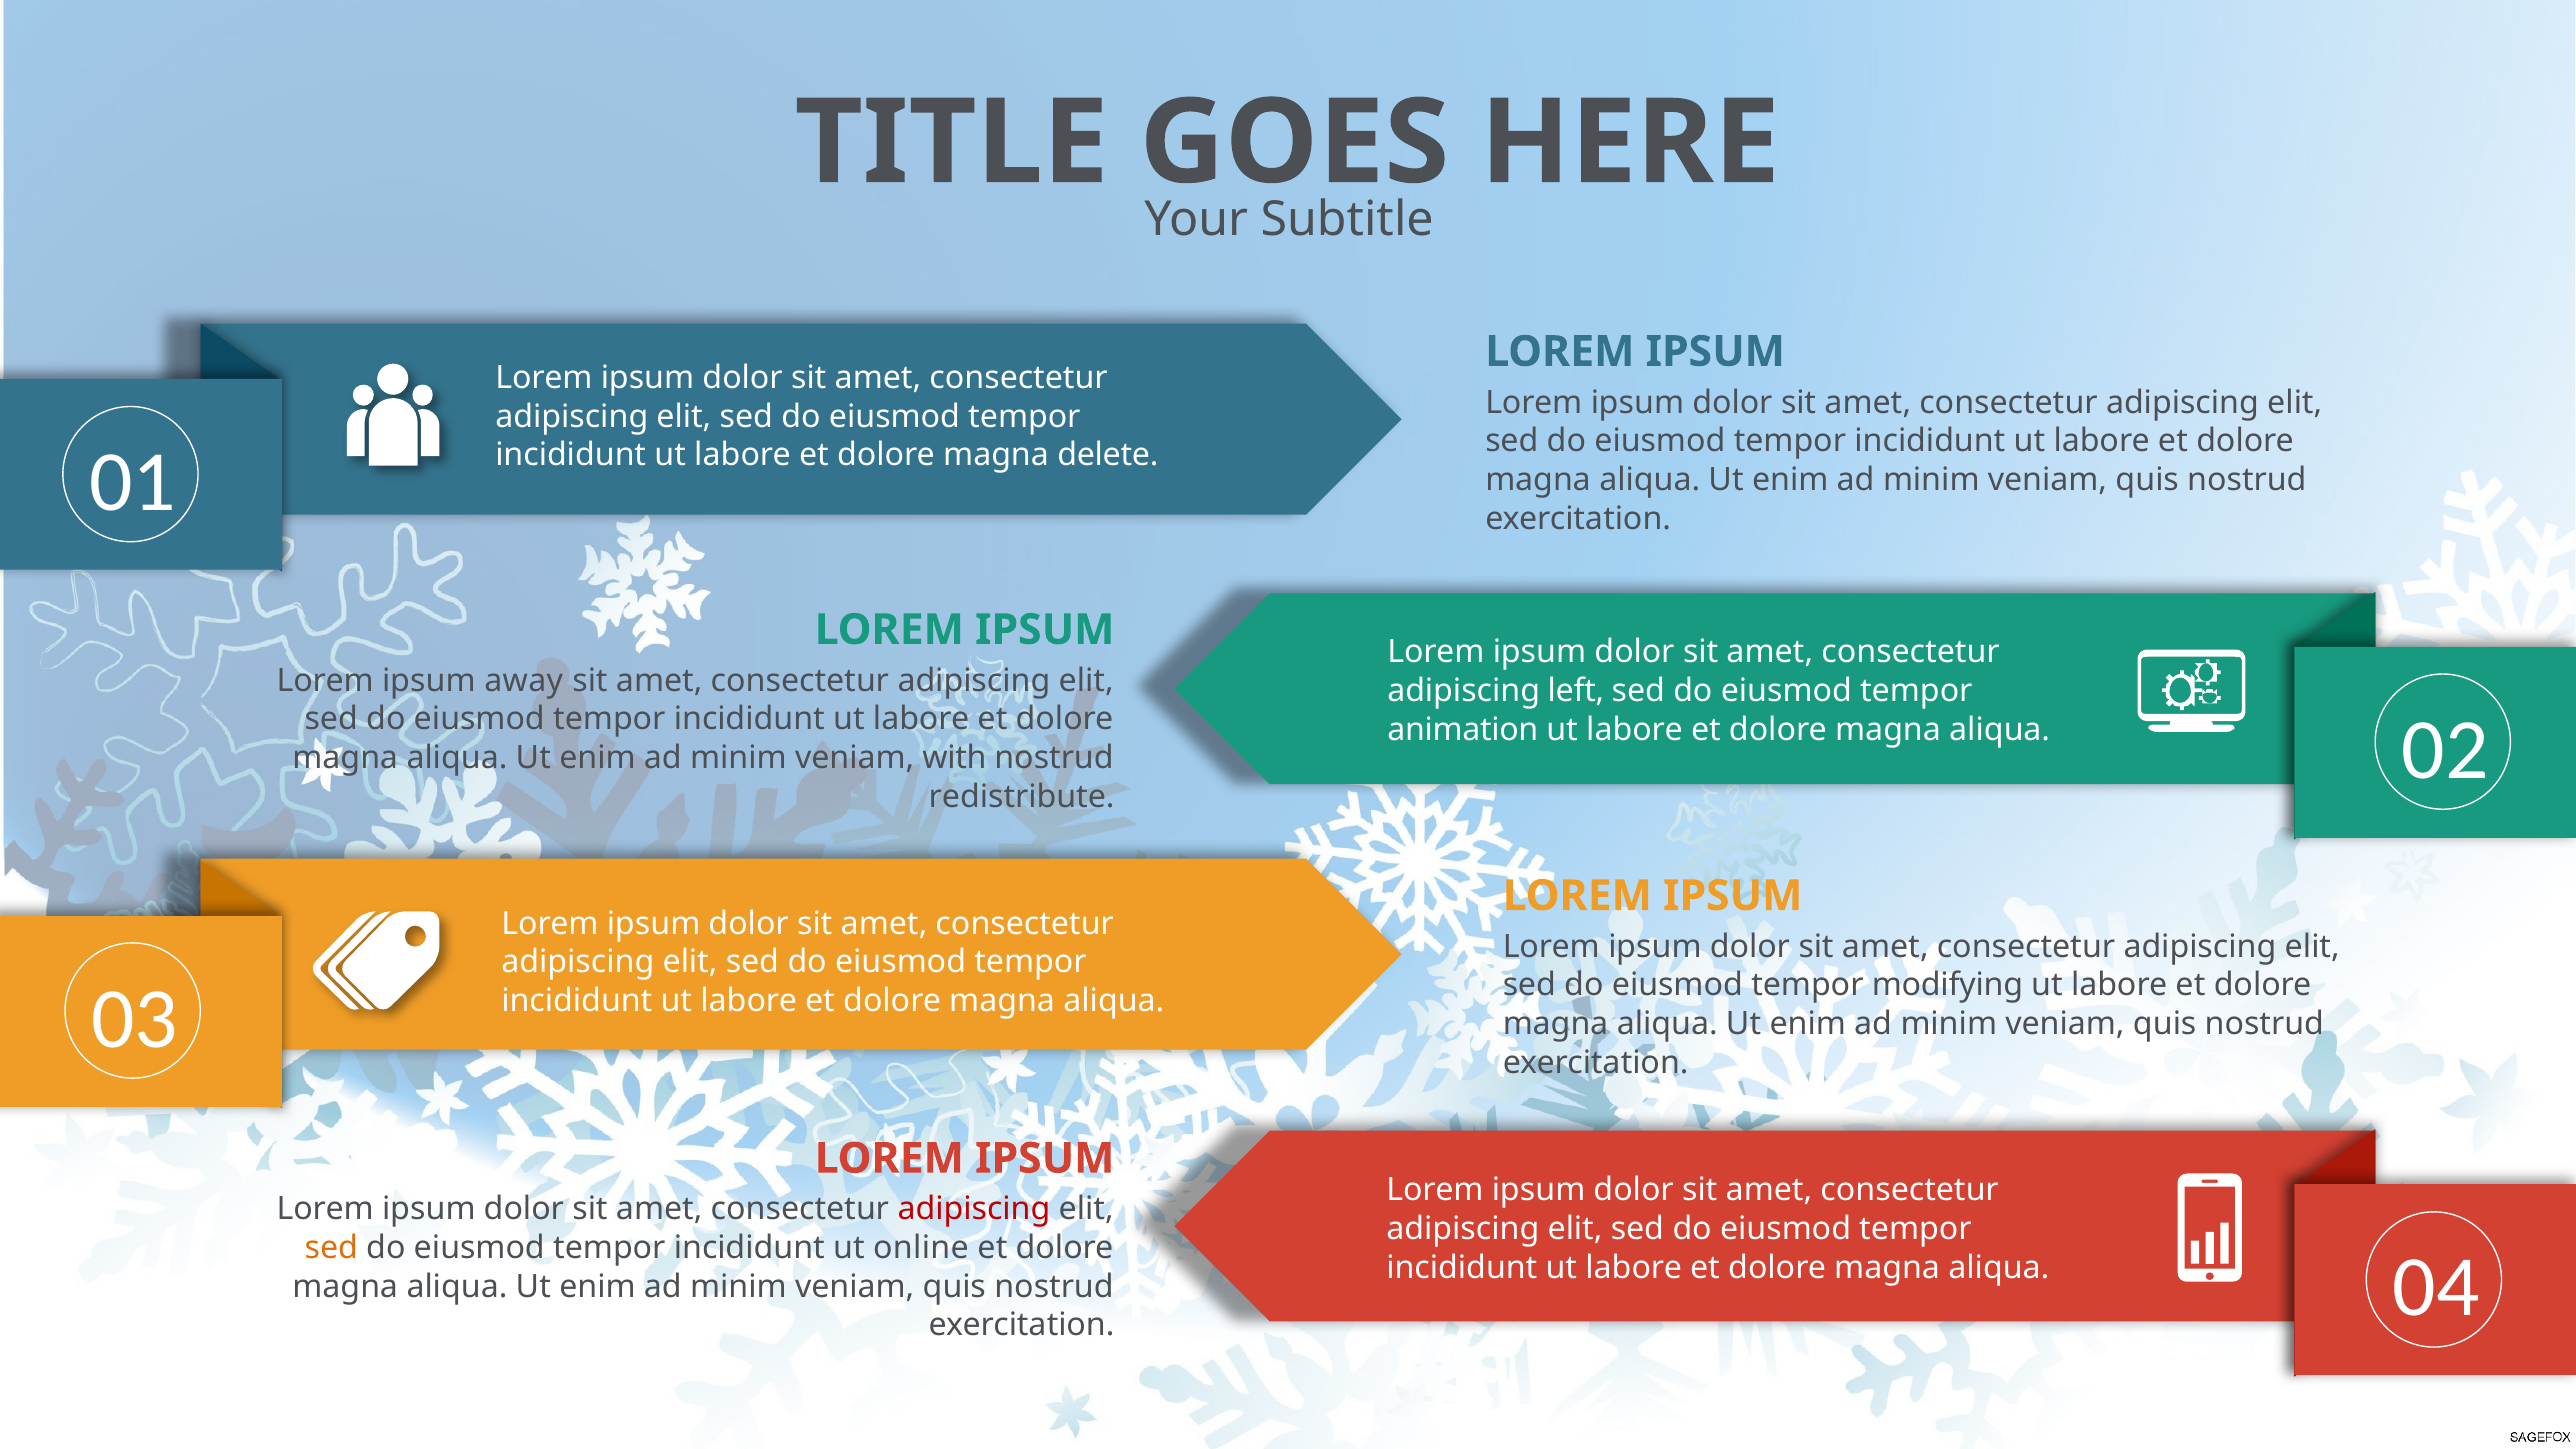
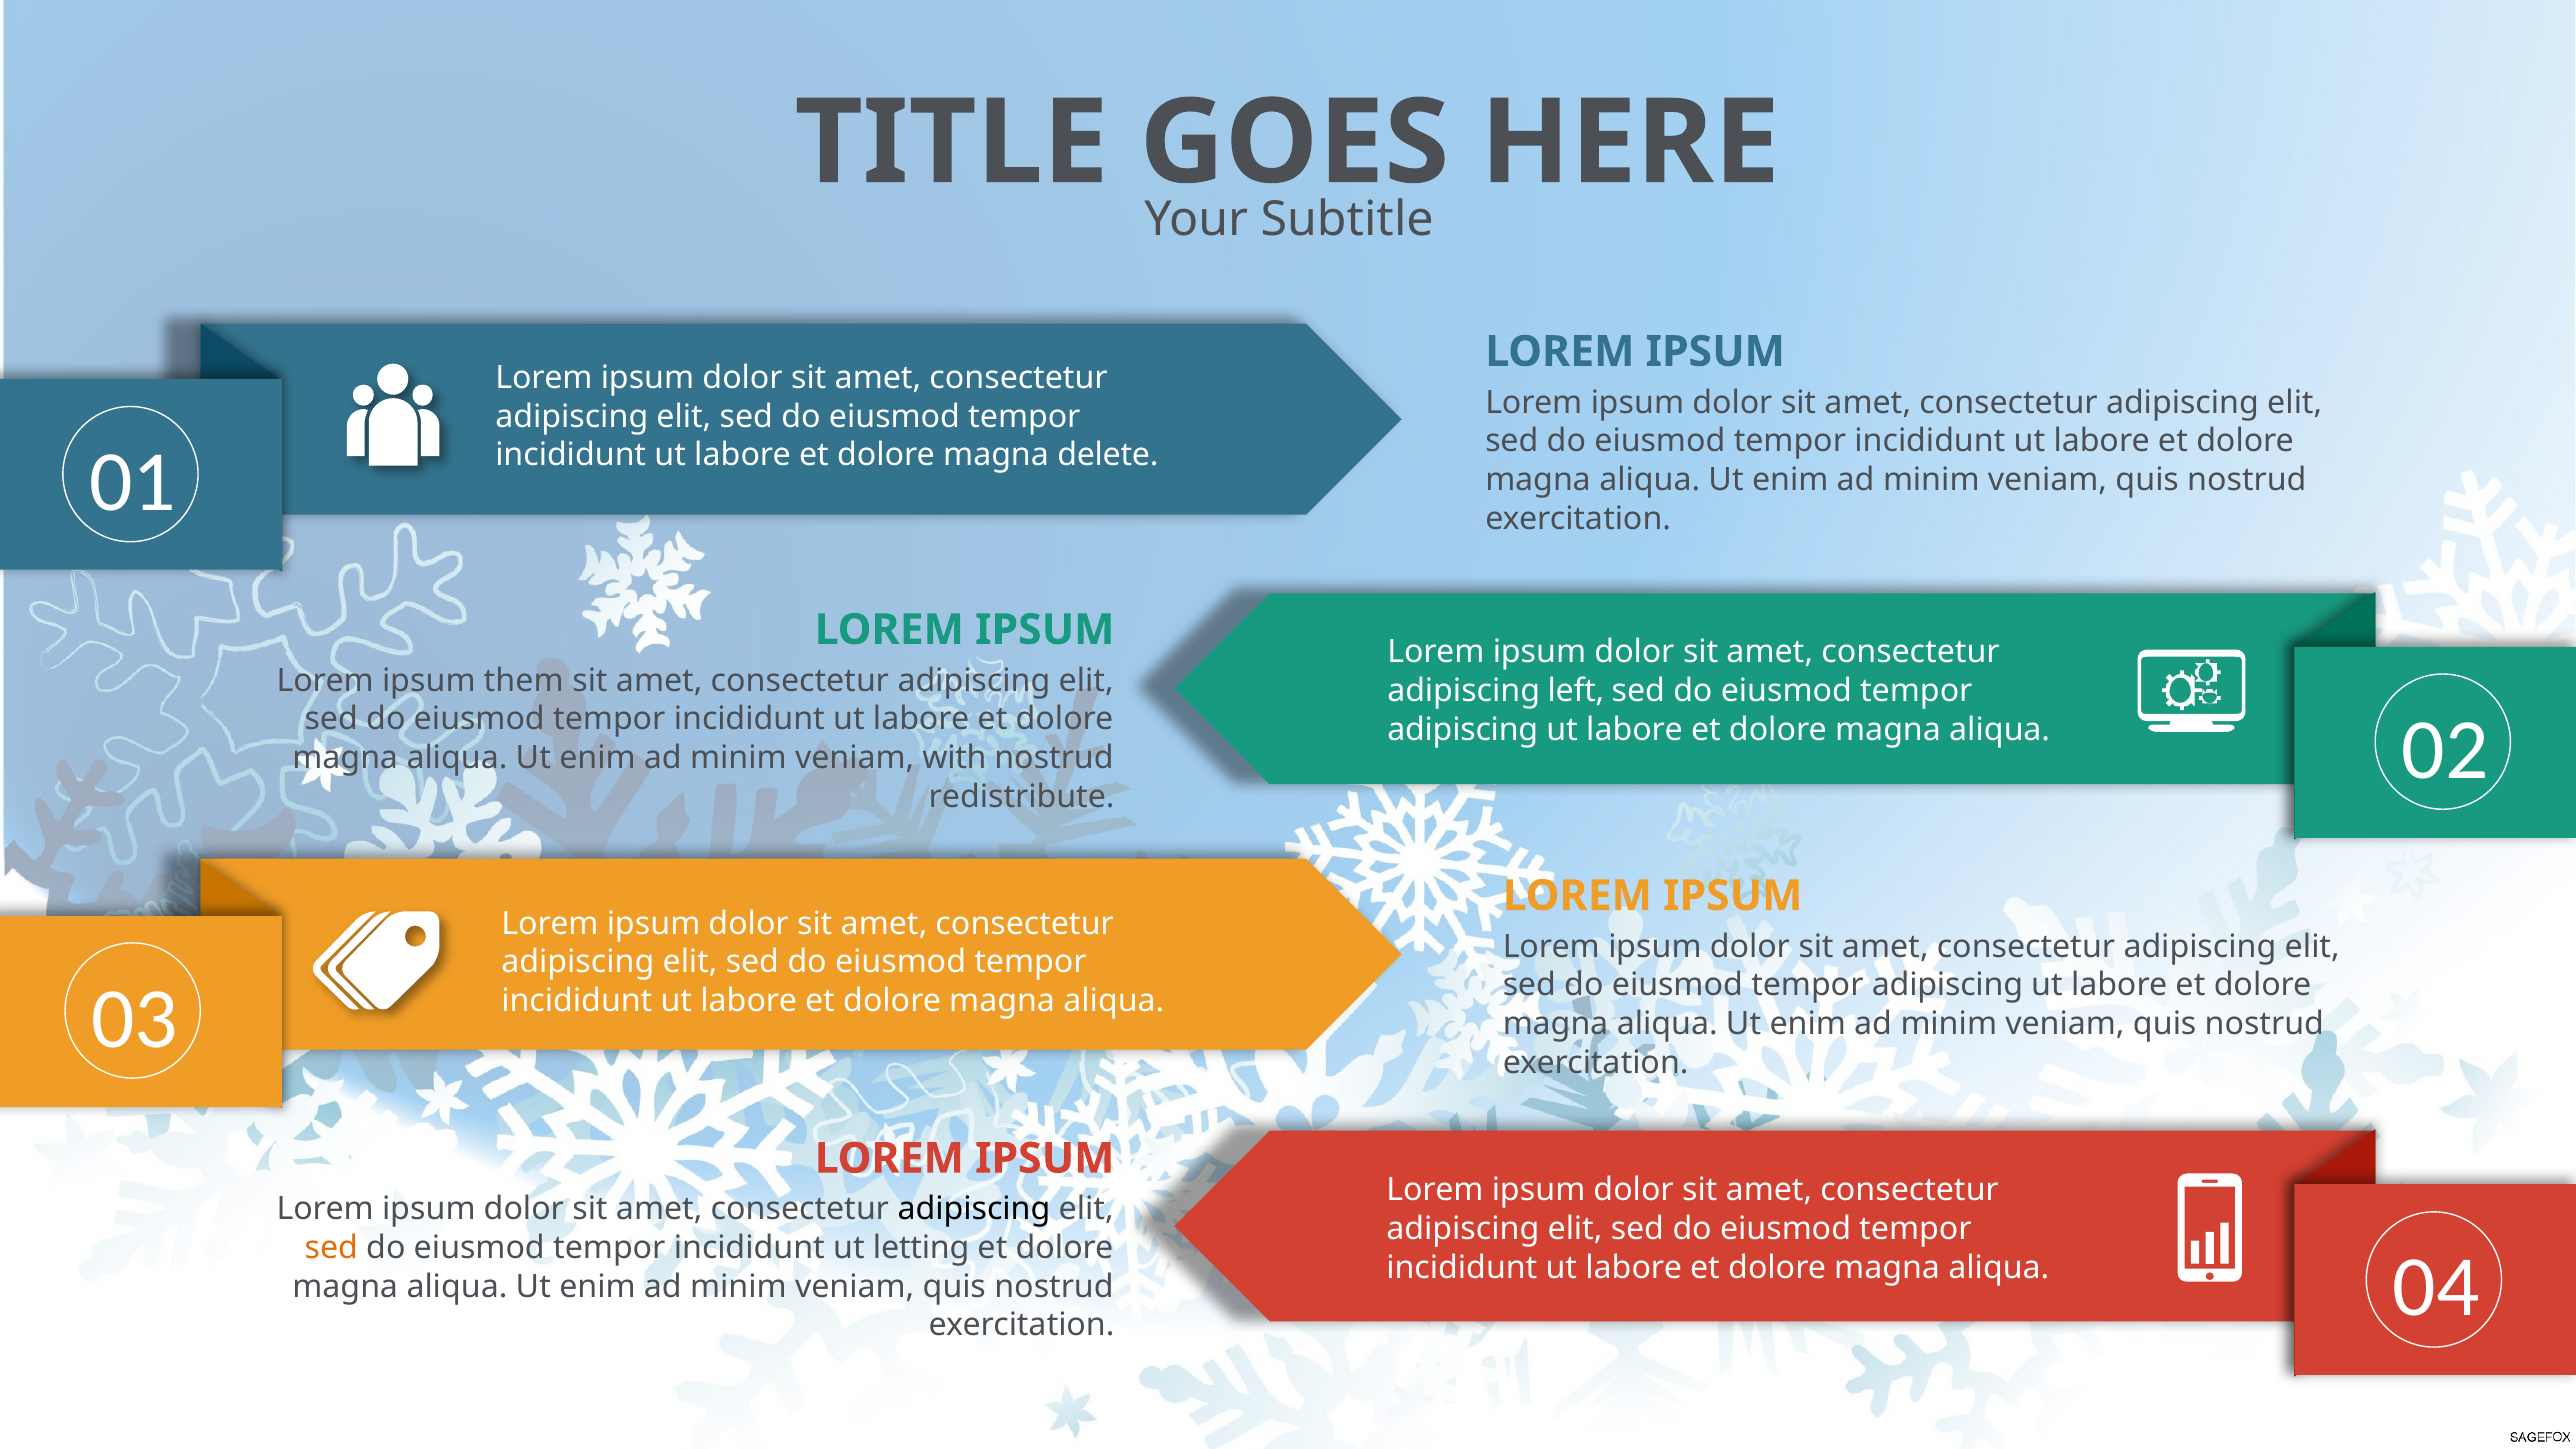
away: away -> them
animation at (1463, 729): animation -> adipiscing
modifying at (1947, 985): modifying -> adipiscing
adipiscing at (974, 1209) colour: red -> black
online: online -> letting
